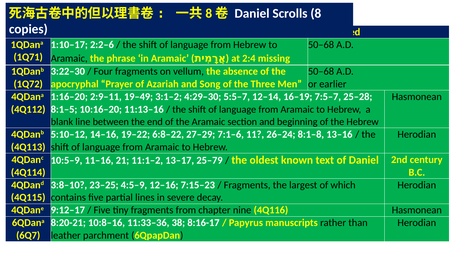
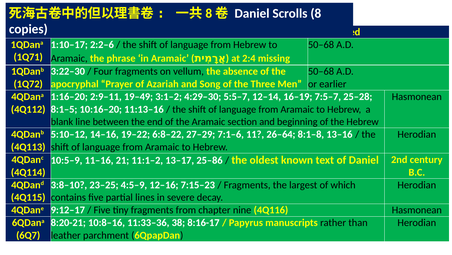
26–24: 26–24 -> 26–64
25–79: 25–79 -> 25–86
